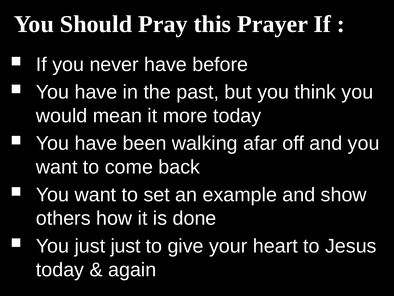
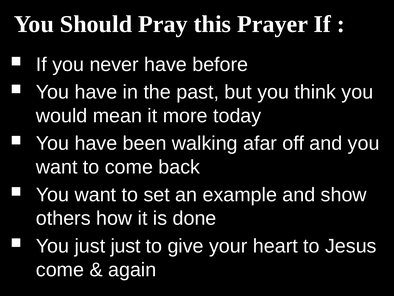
today at (60, 269): today -> come
